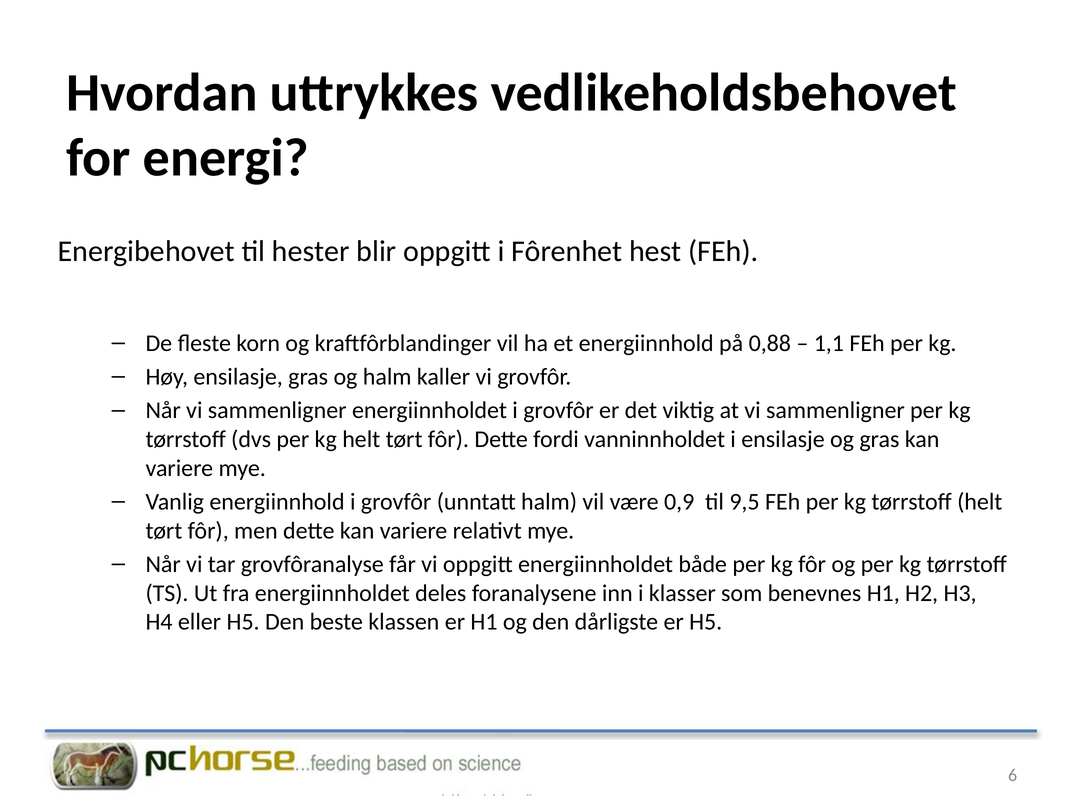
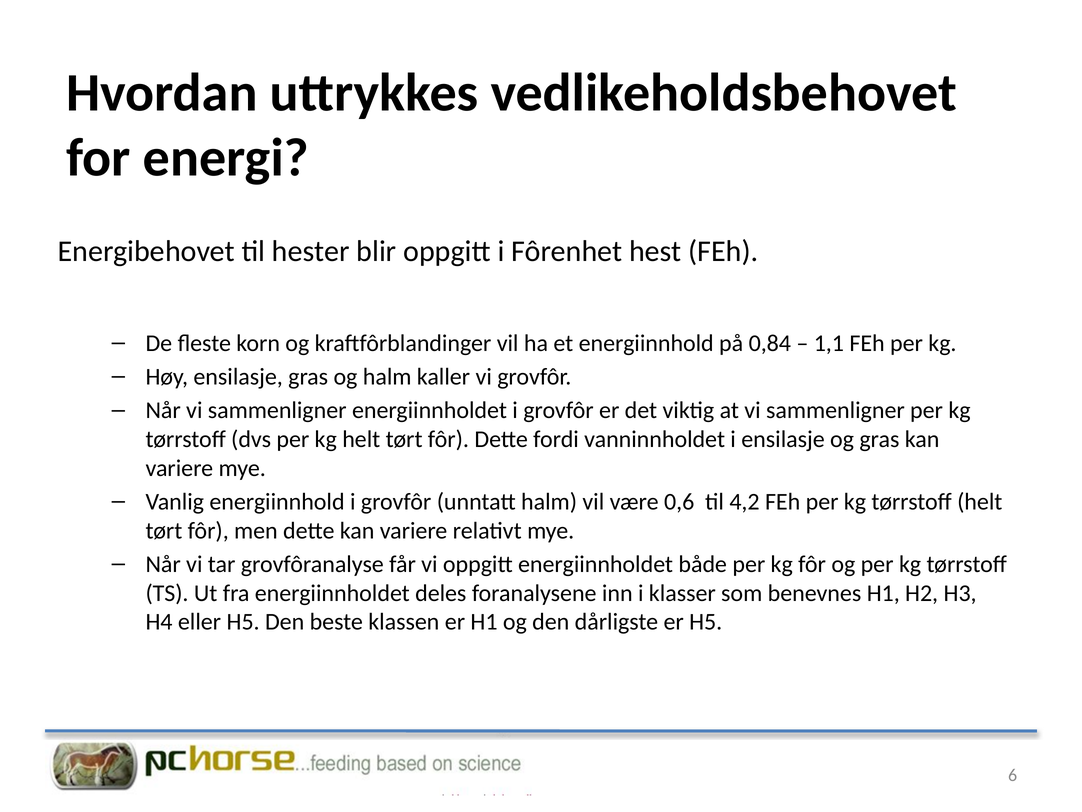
0,88: 0,88 -> 0,84
0,9: 0,9 -> 0,6
9,5: 9,5 -> 4,2
